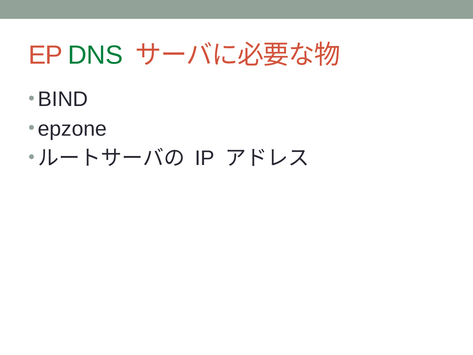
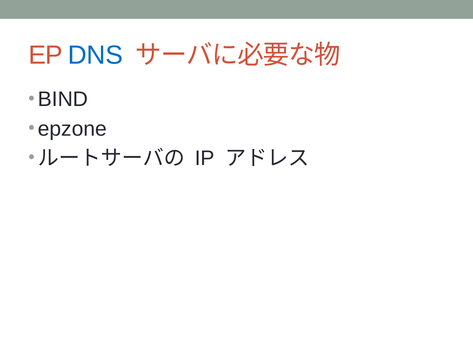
DNS colour: green -> blue
